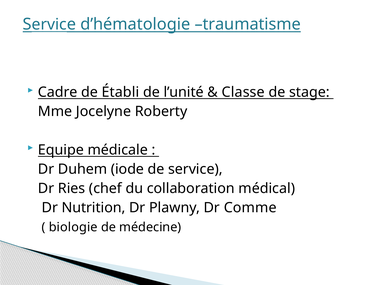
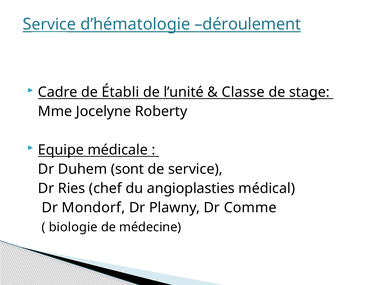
traumatisme: traumatisme -> déroulement
iode: iode -> sont
collaboration: collaboration -> angioplasties
Nutrition: Nutrition -> Mondorf
